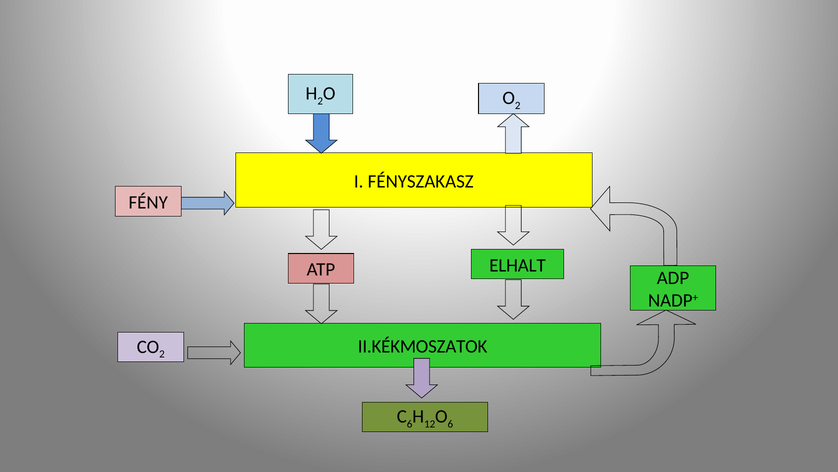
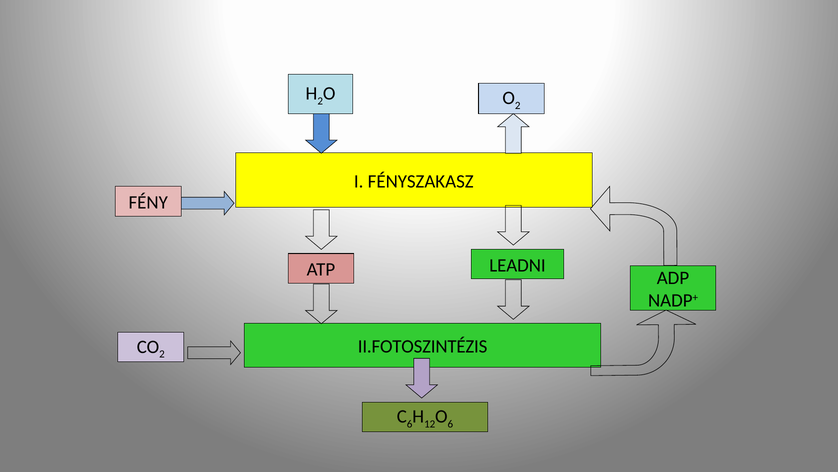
ELHALT: ELHALT -> LEADNI
II.KÉKMOSZATOK: II.KÉKMOSZATOK -> II.FOTOSZINTÉZIS
